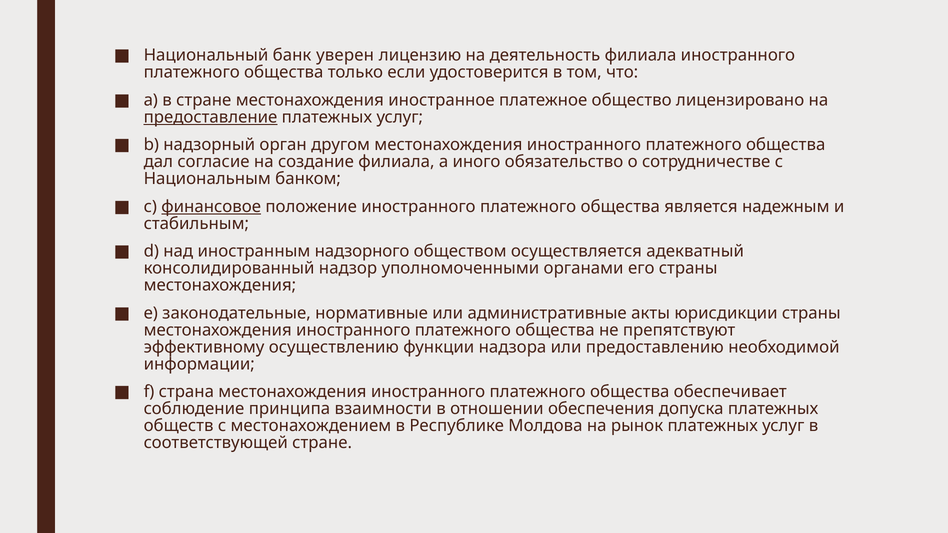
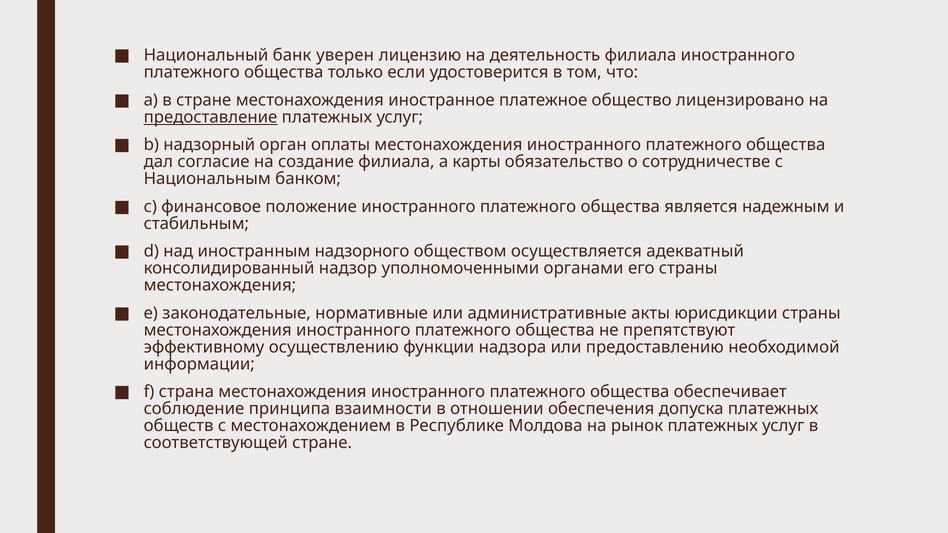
другом: другом -> оплаты
иного: иного -> карты
финансовое underline: present -> none
